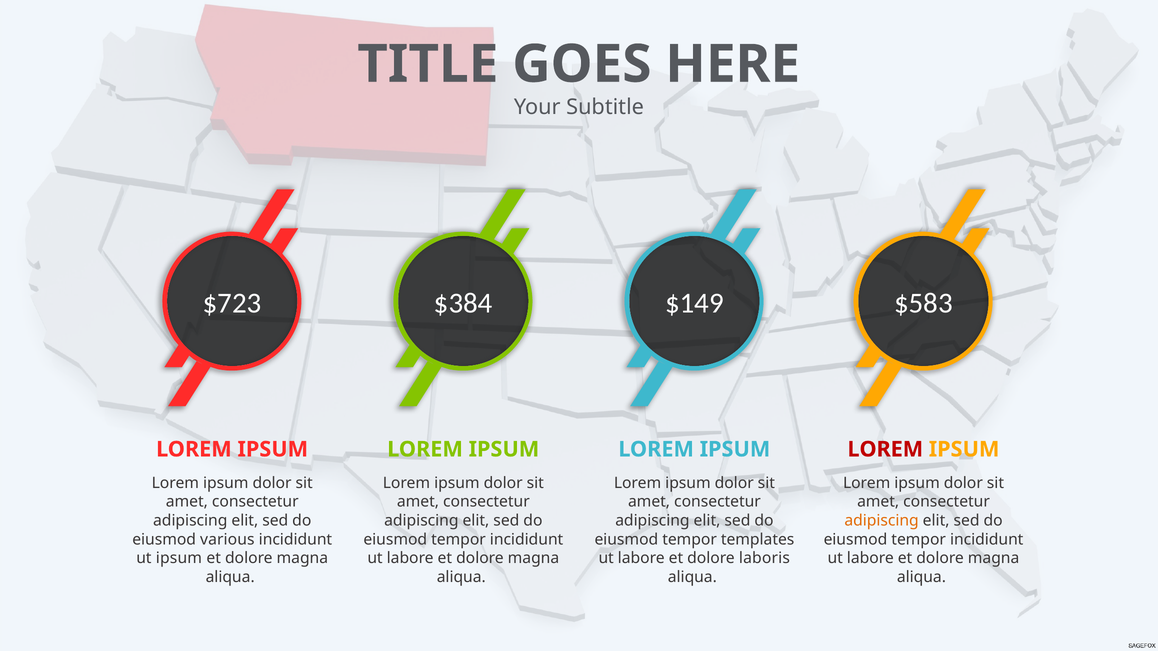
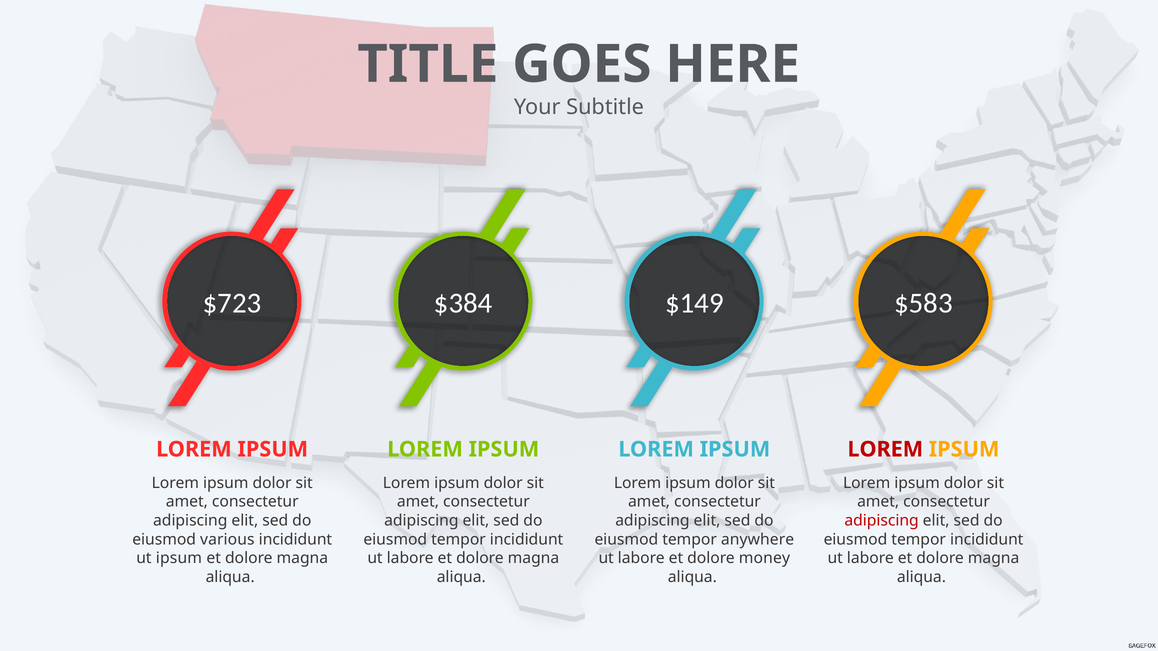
adipiscing at (882, 521) colour: orange -> red
templates: templates -> anywhere
laboris: laboris -> money
